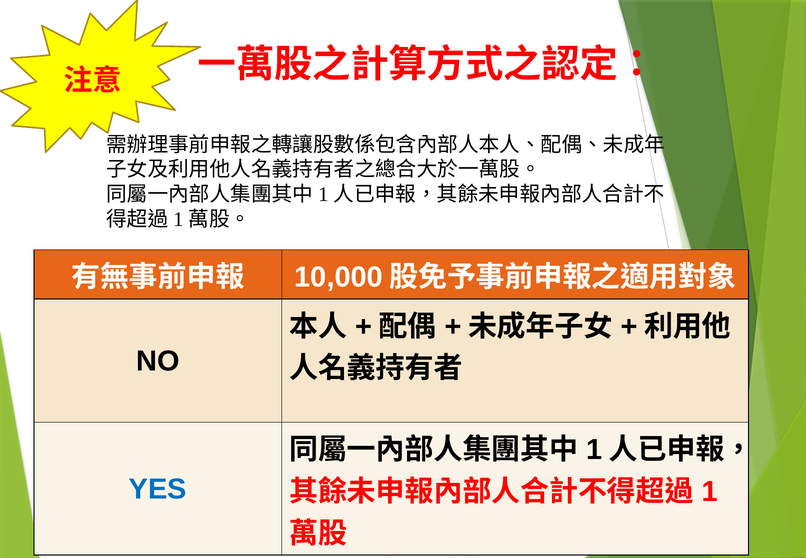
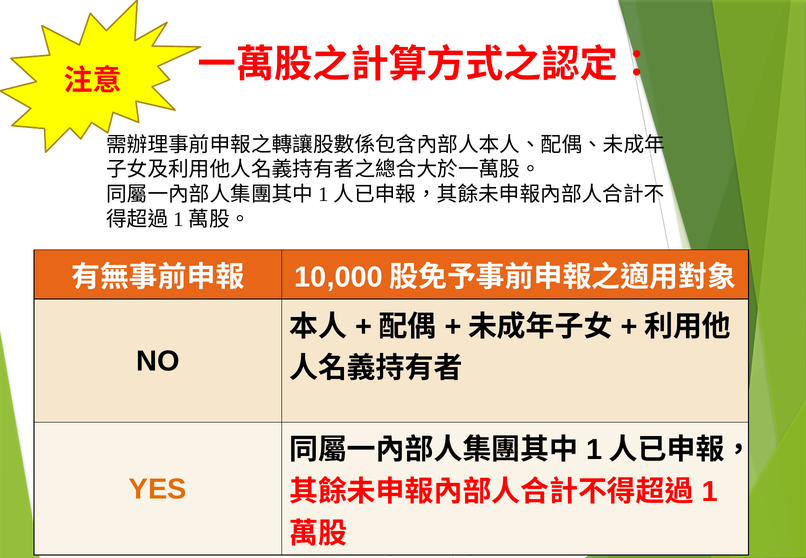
YES colour: blue -> orange
